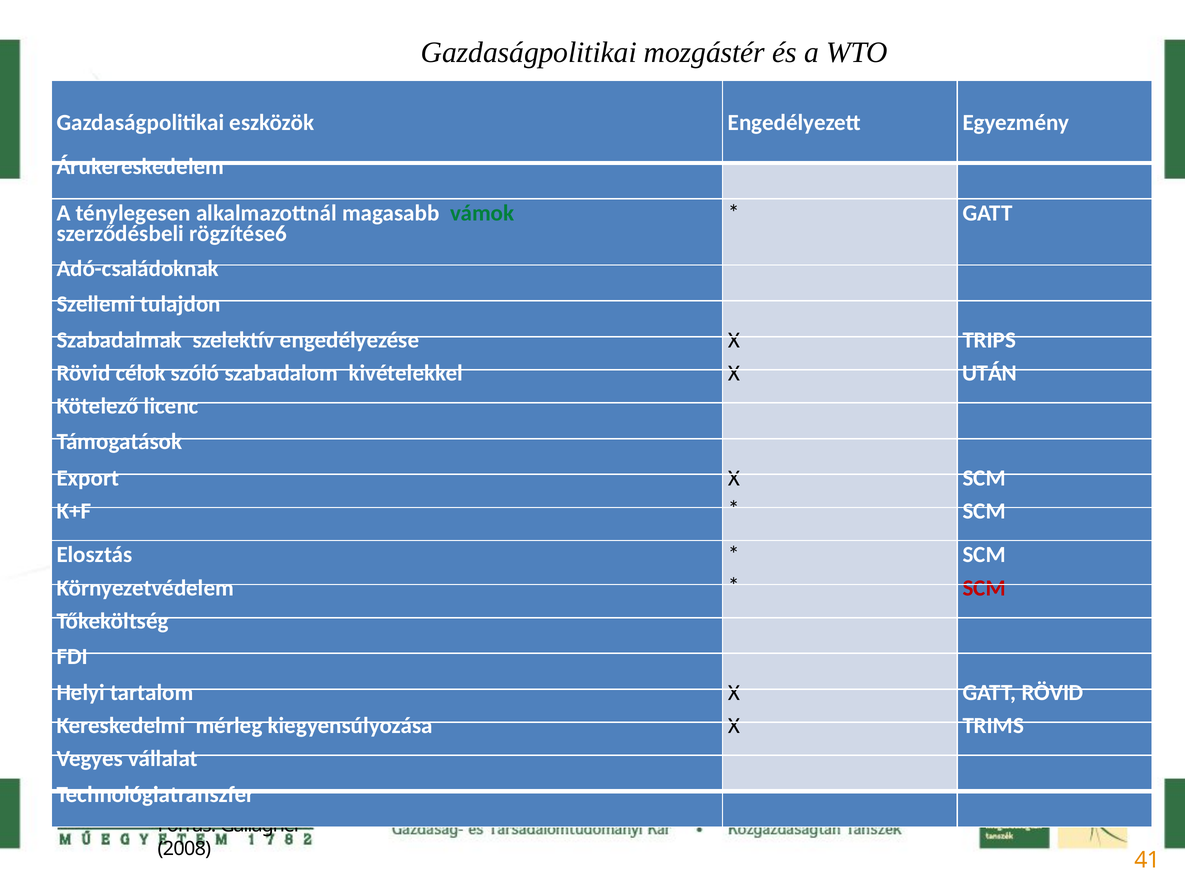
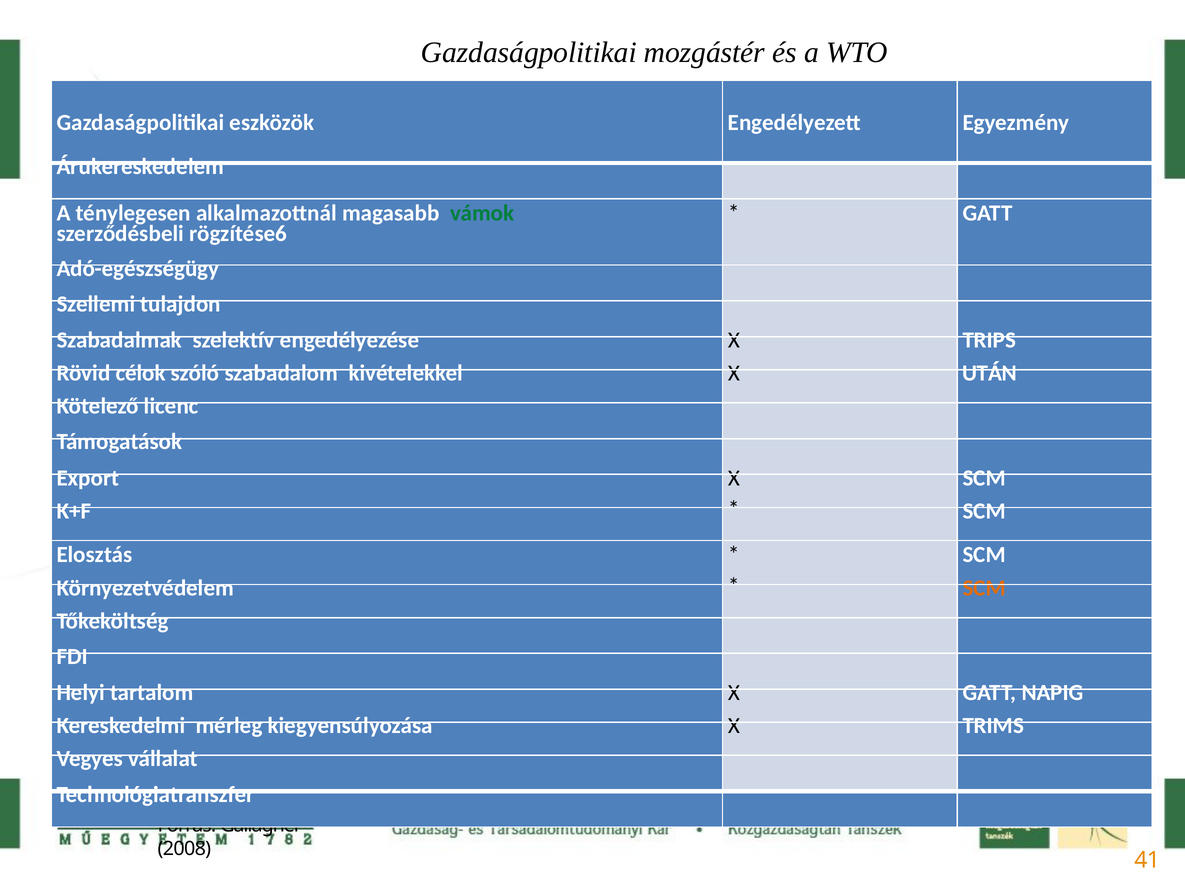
Adó-családoknak: Adó-családoknak -> Adó-egészségügy
SCM at (984, 588) colour: red -> orange
GATT RÖVID: RÖVID -> NAPIG
